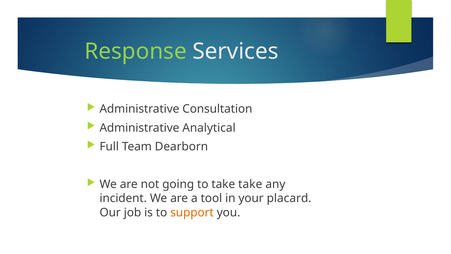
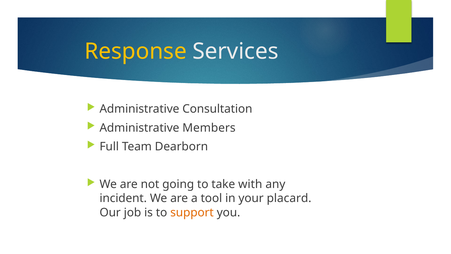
Response colour: light green -> yellow
Analytical: Analytical -> Members
take take: take -> with
